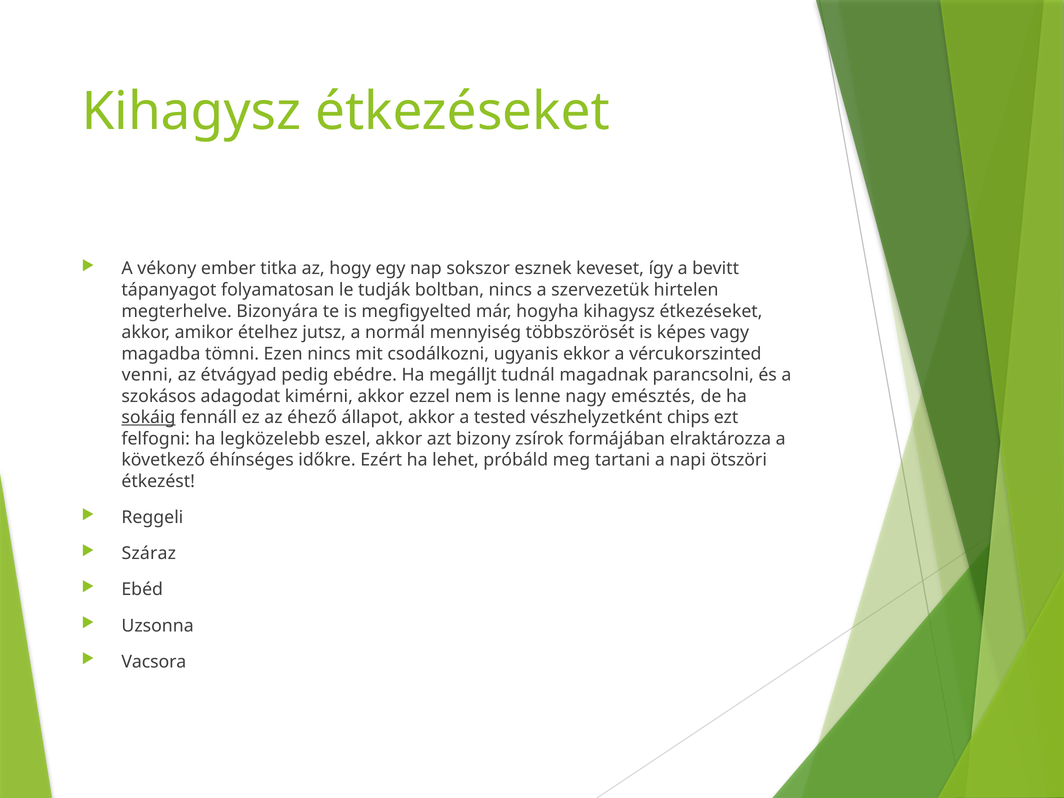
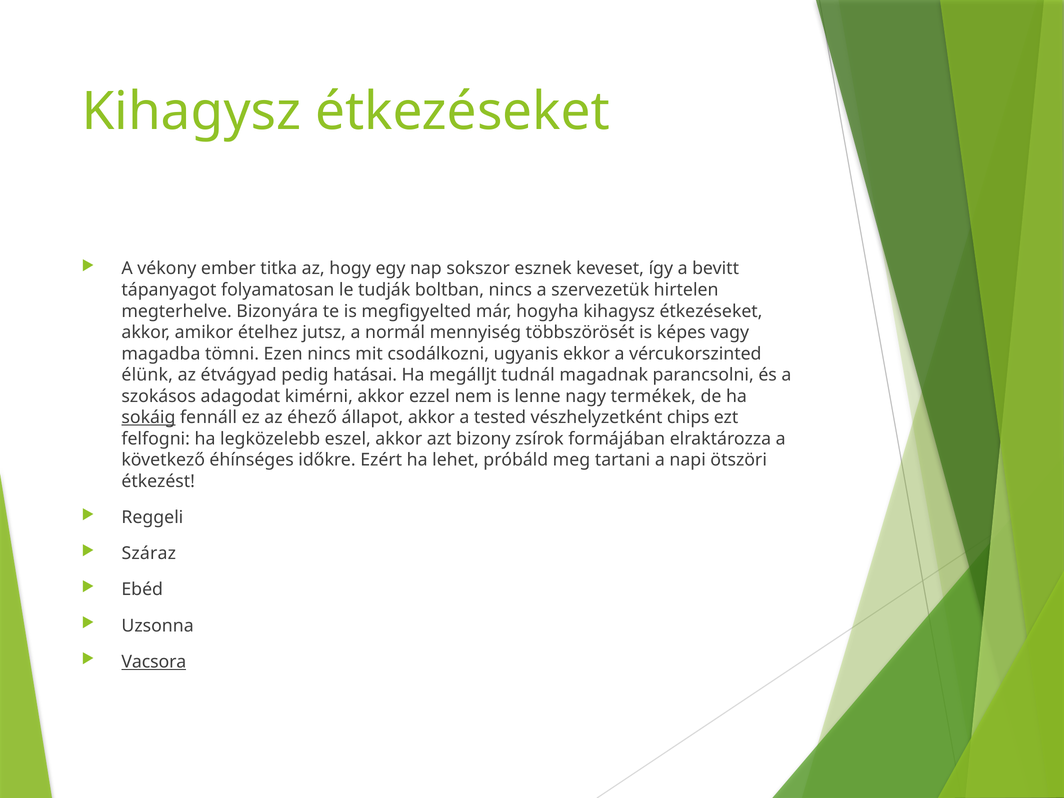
venni: venni -> élünk
ebédre: ebédre -> hatásai
emésztés: emésztés -> termékek
Vacsora underline: none -> present
